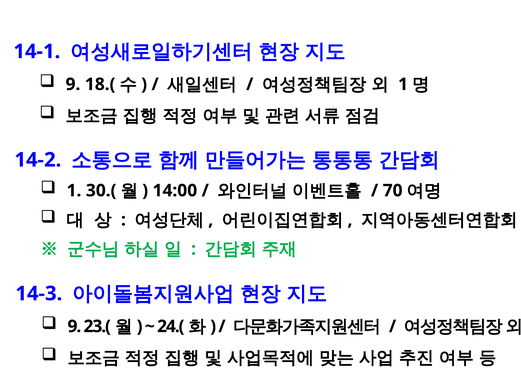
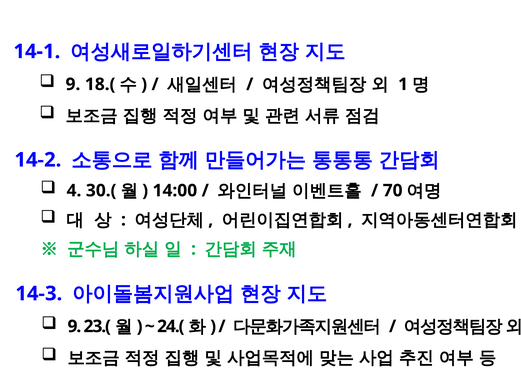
1 at (74, 190): 1 -> 4
